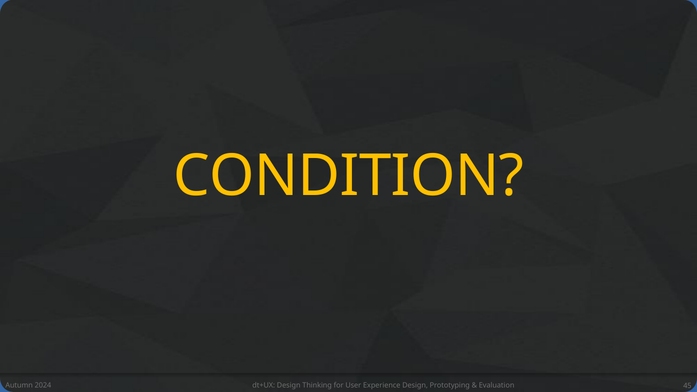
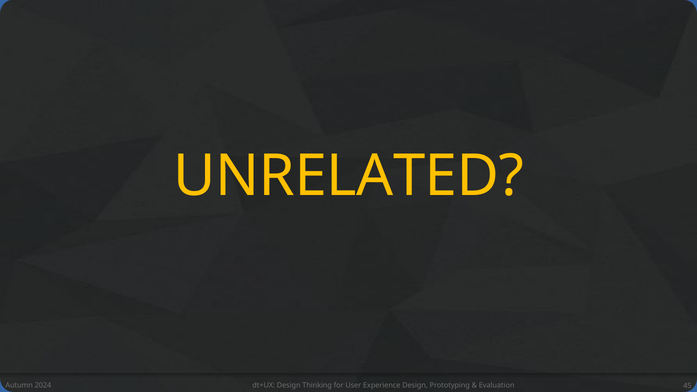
CONDITION: CONDITION -> UNRELATED
